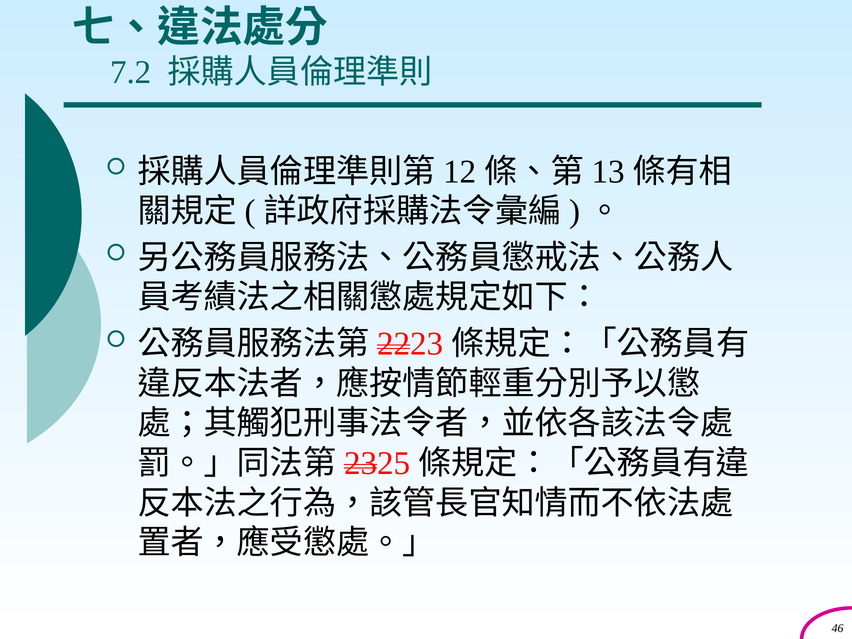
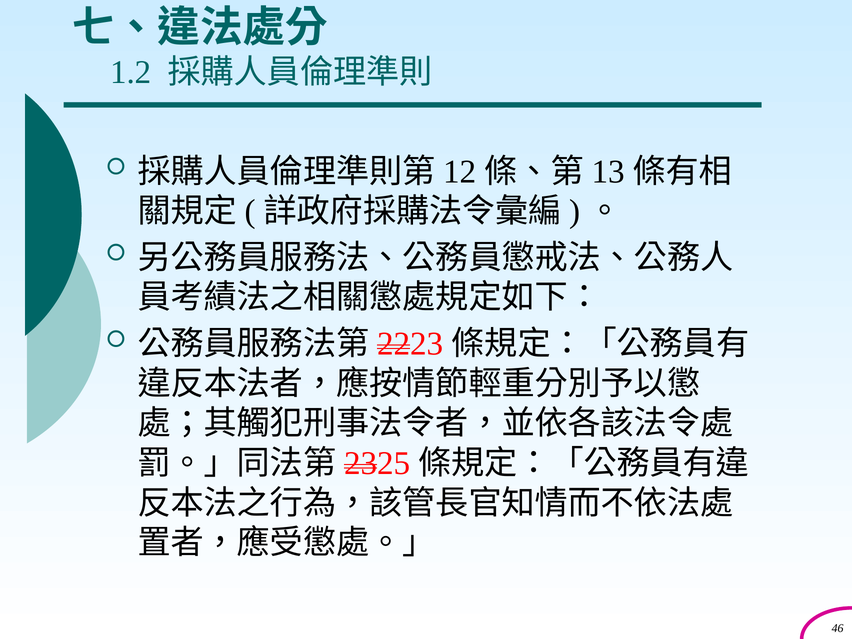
7.2: 7.2 -> 1.2
